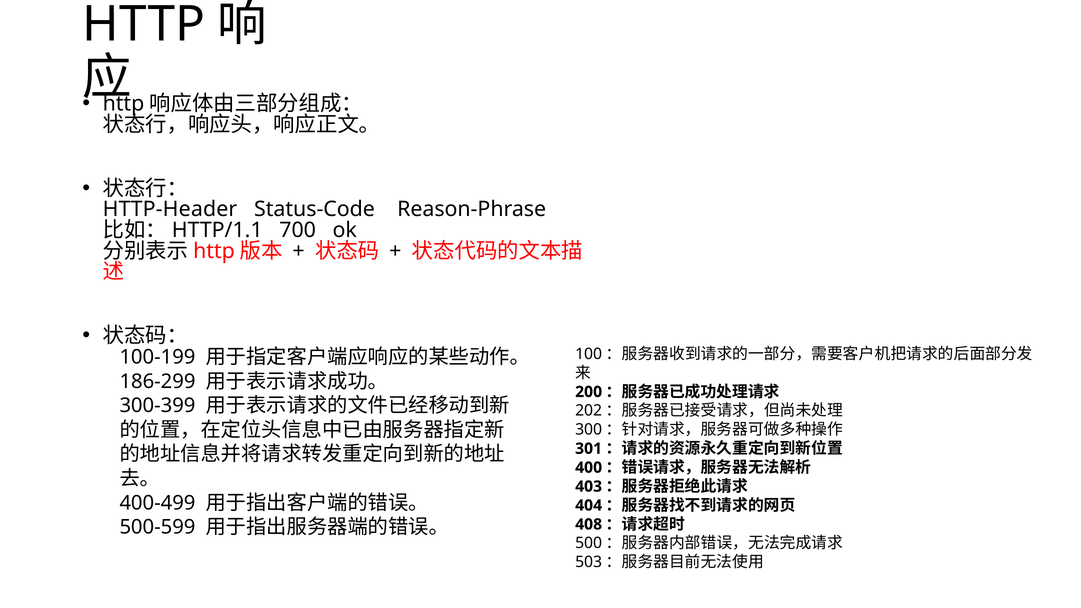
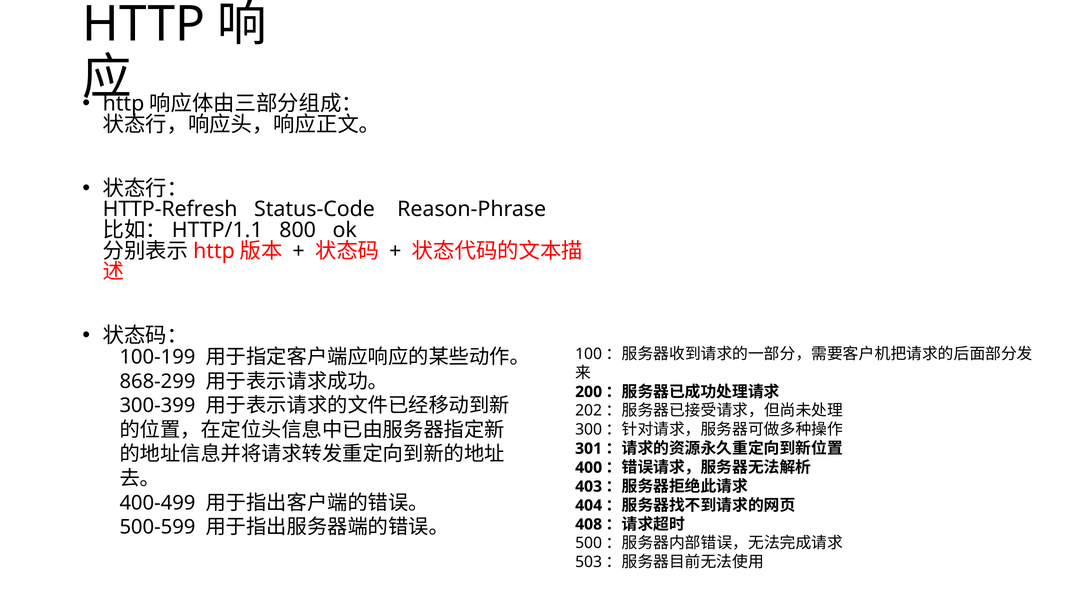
HTTP-Header: HTTP-Header -> HTTP-Refresh
700: 700 -> 800
186-299: 186-299 -> 868-299
